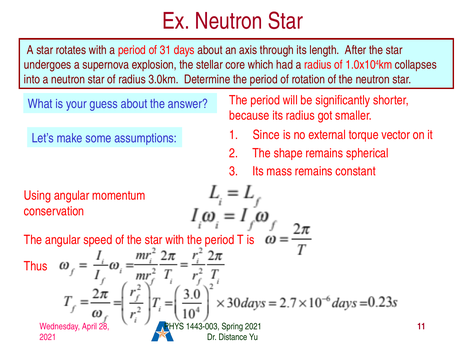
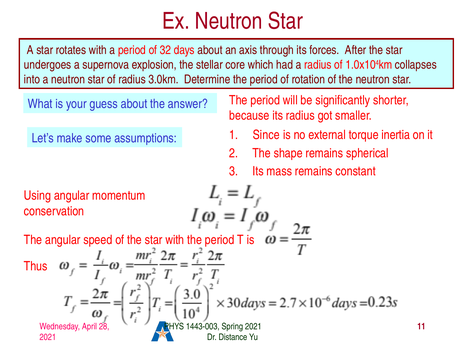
31: 31 -> 32
length: length -> forces
vector: vector -> inertia
